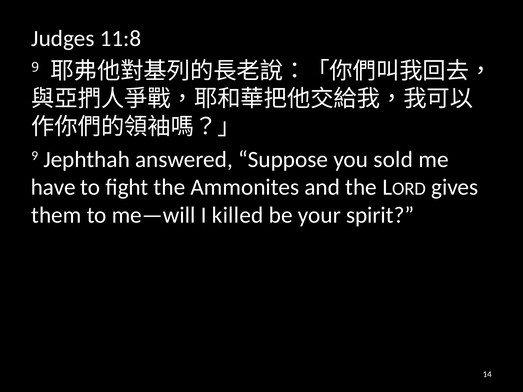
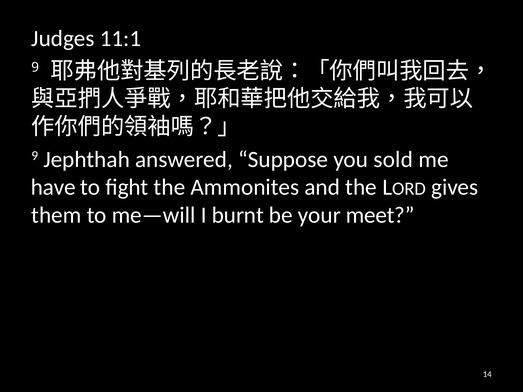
11:8: 11:8 -> 11:1
killed: killed -> burnt
spirit: spirit -> meet
